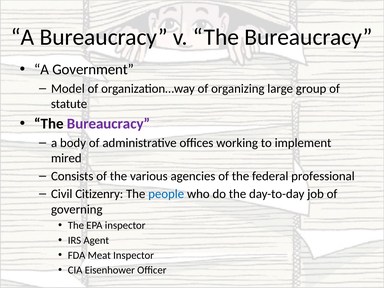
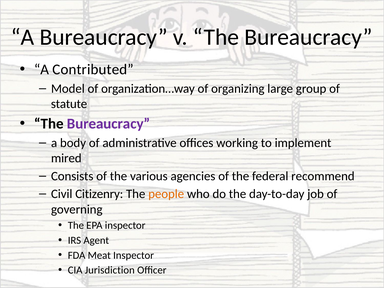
Government: Government -> Contributed
professional: professional -> recommend
people colour: blue -> orange
Eisenhower: Eisenhower -> Jurisdiction
